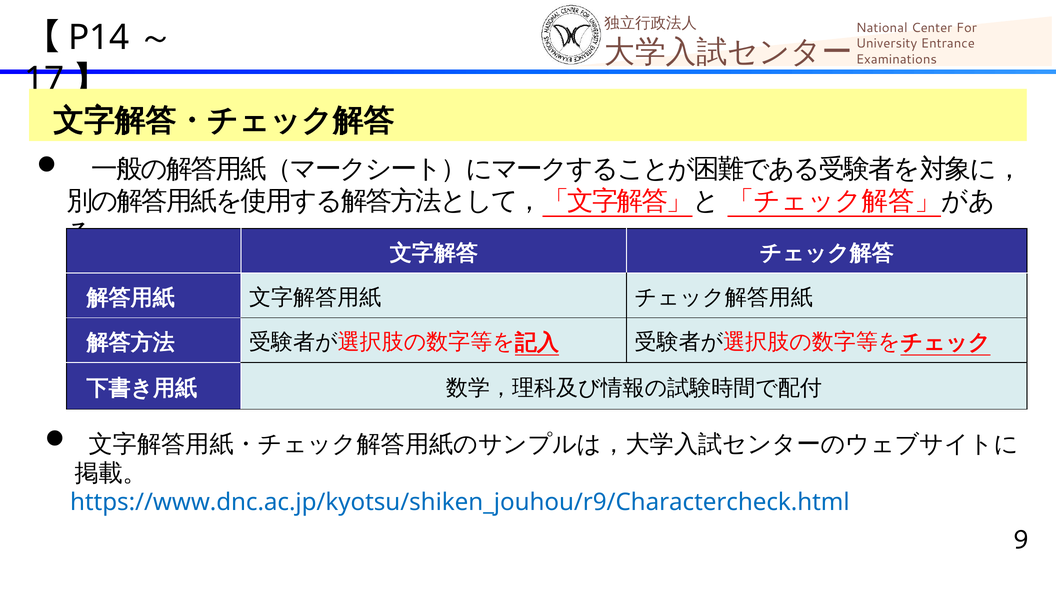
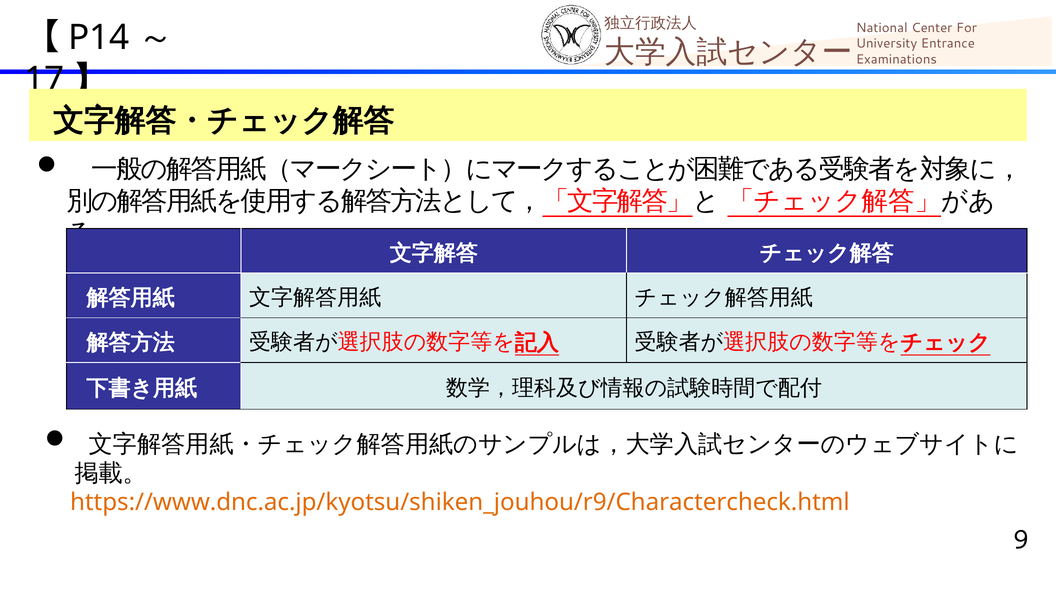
https://www.dnc.ac.jp/kyotsu/shiken_jouhou/r9/Charactercheck.html colour: blue -> orange
